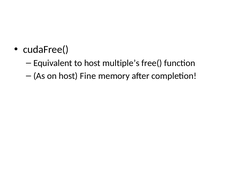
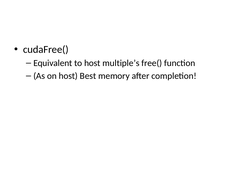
Fine: Fine -> Best
